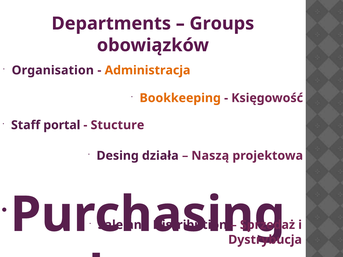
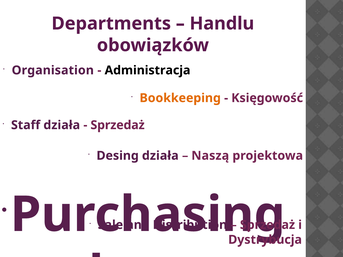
Groups: Groups -> Handlu
Administracja colour: orange -> black
Staff portal: portal -> działa
Stucture at (117, 125): Stucture -> Sprzedaż
